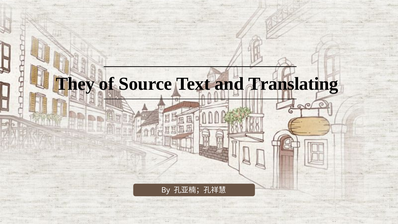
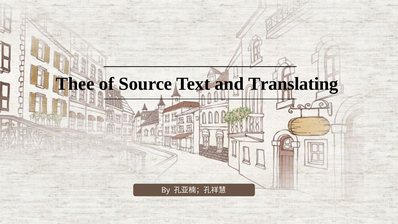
They: They -> Thee
